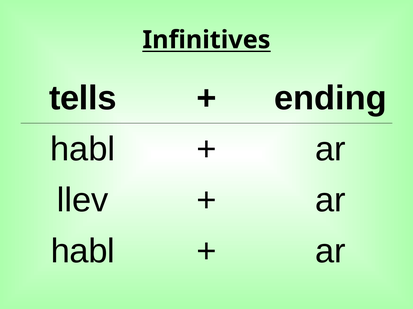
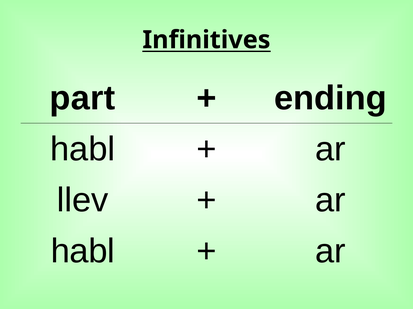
tells: tells -> part
